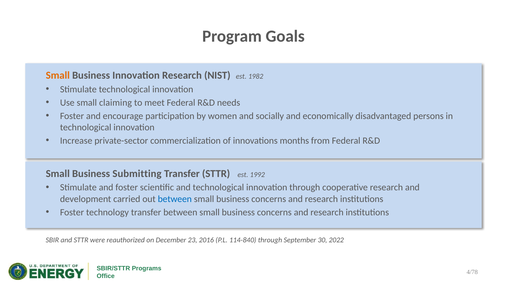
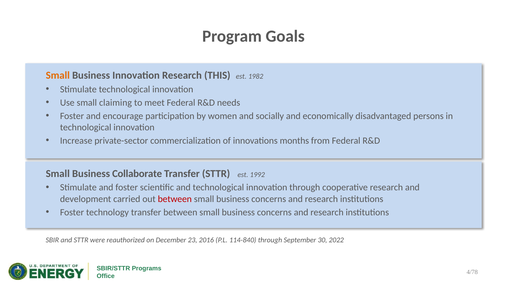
NIST: NIST -> THIS
Submitting: Submitting -> Collaborate
between at (175, 199) colour: blue -> red
